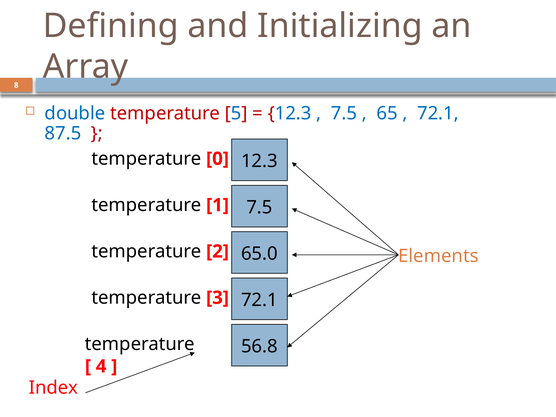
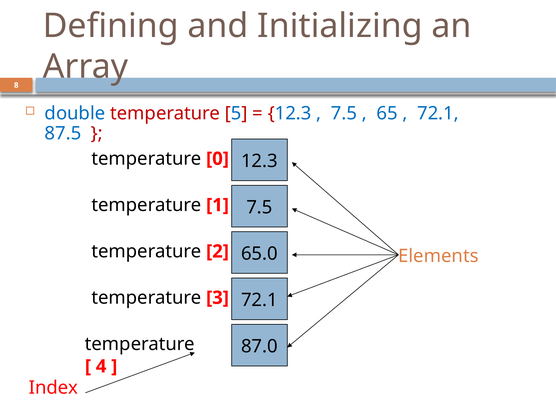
56.8: 56.8 -> 87.0
